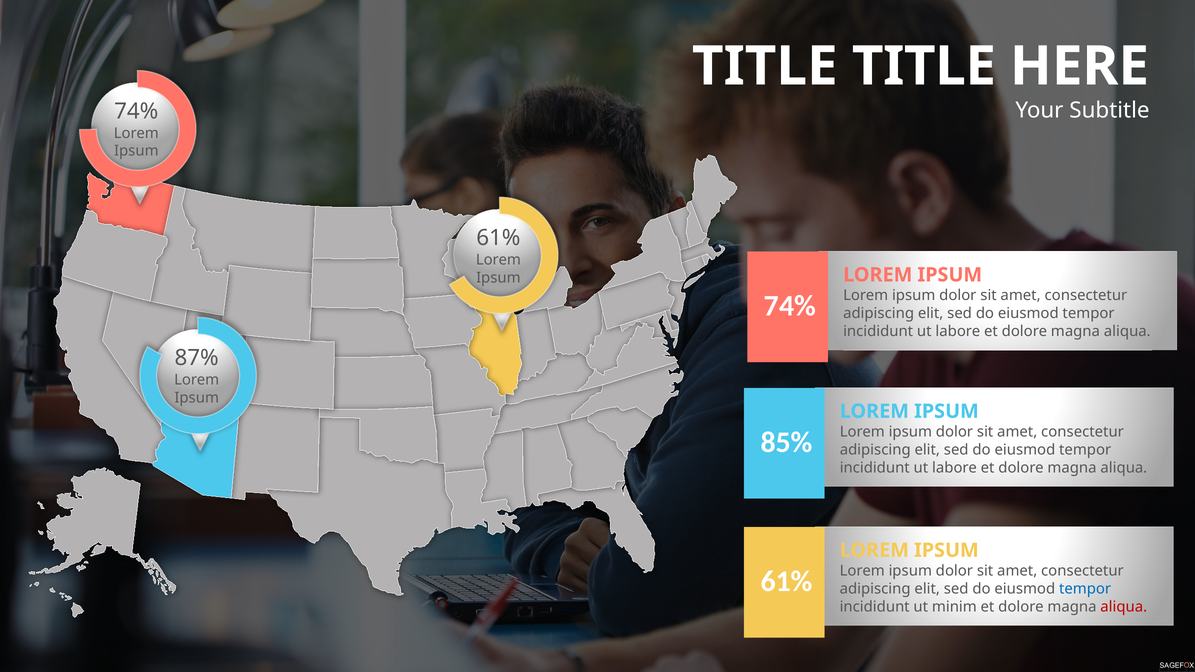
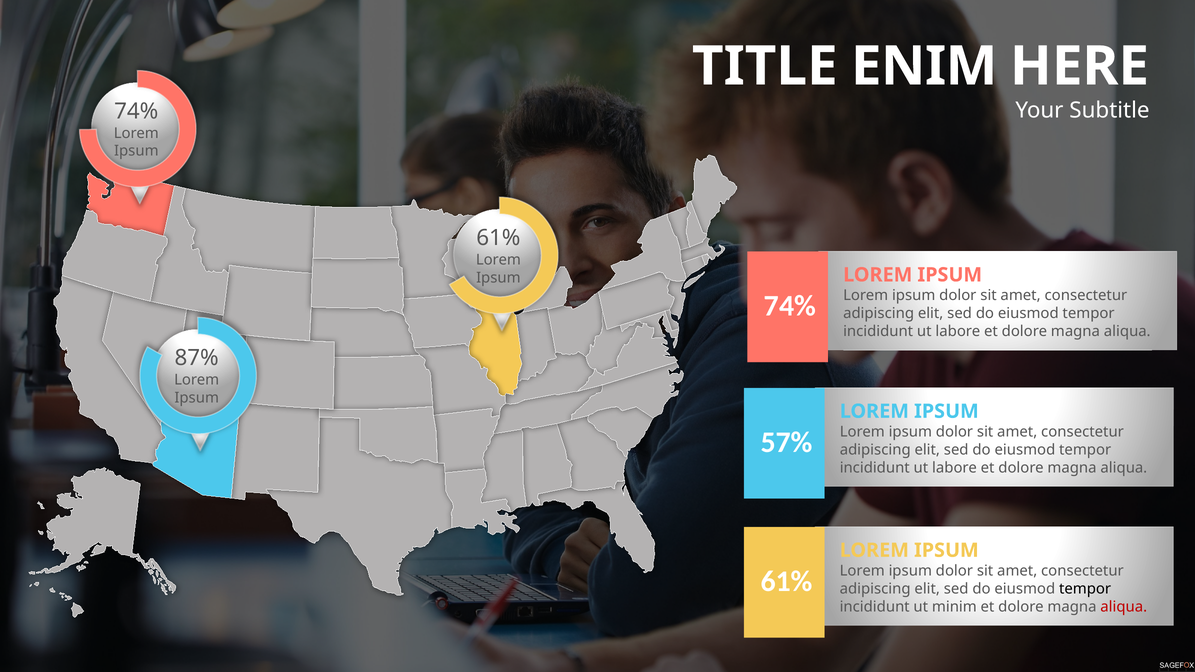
TITLE TITLE: TITLE -> ENIM
85%: 85% -> 57%
tempor at (1085, 589) colour: blue -> black
